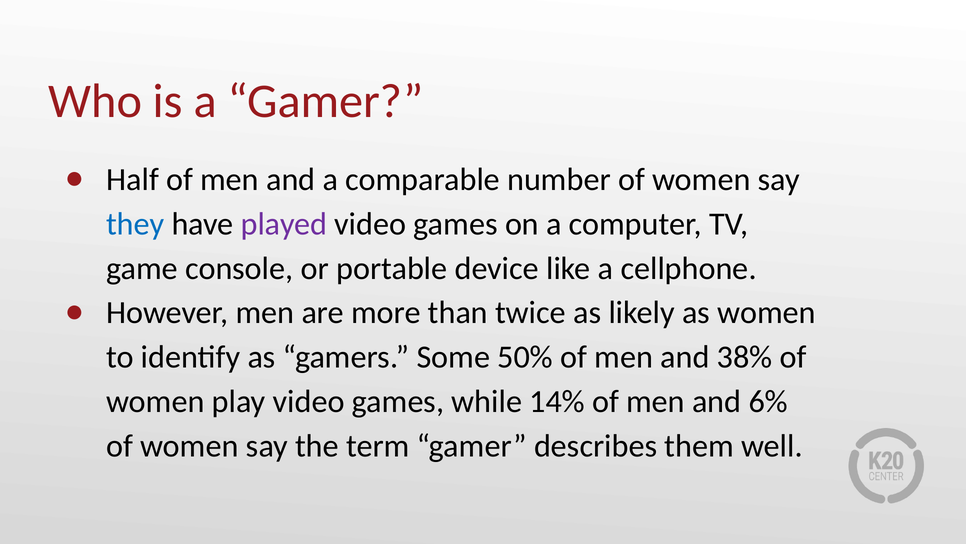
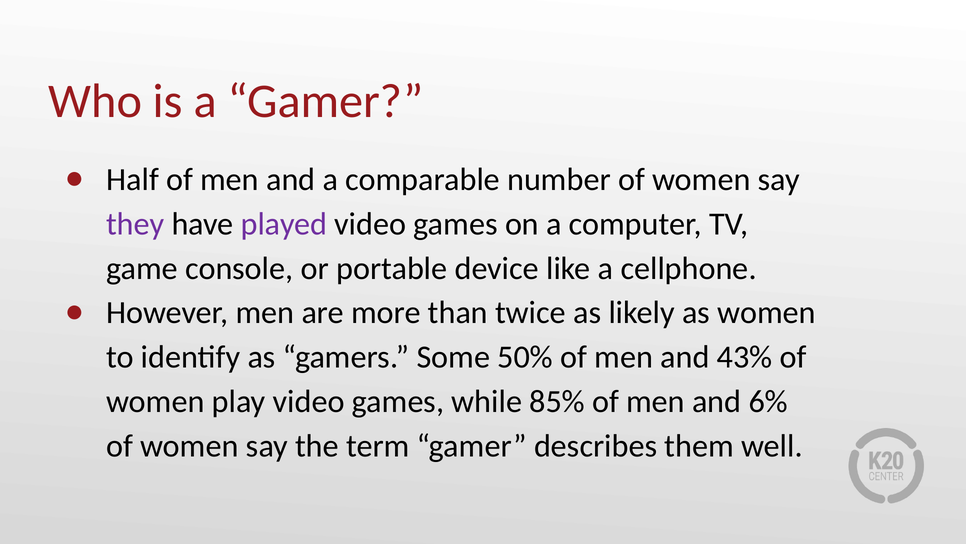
they colour: blue -> purple
38%: 38% -> 43%
14%: 14% -> 85%
